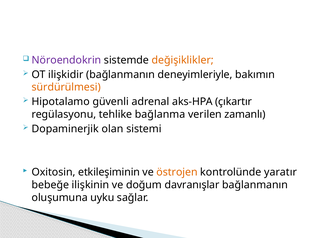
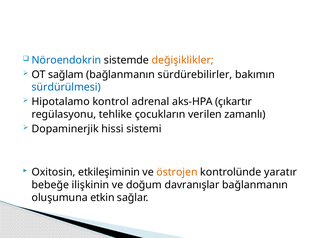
Nöroendokrin colour: purple -> blue
ilişkidir: ilişkidir -> sağlam
deneyimleriyle: deneyimleriyle -> sürdürebilirler
sürdürülmesi colour: orange -> blue
güvenli: güvenli -> kontrol
bağlanma: bağlanma -> çocukların
olan: olan -> hissi
uyku: uyku -> etkin
